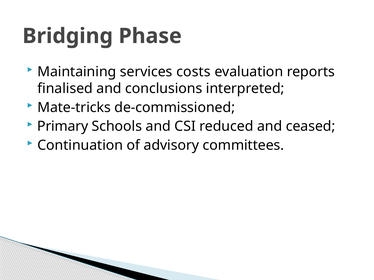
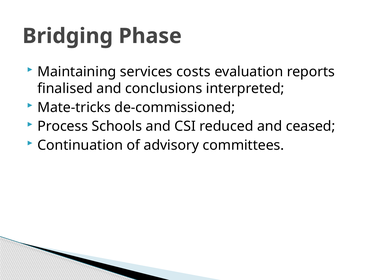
Primary: Primary -> Process
